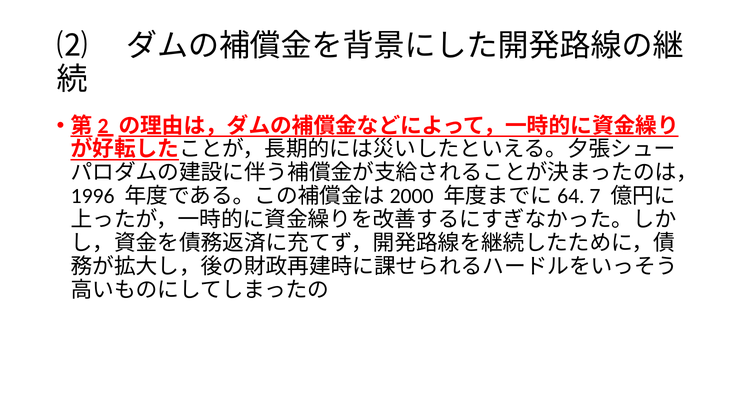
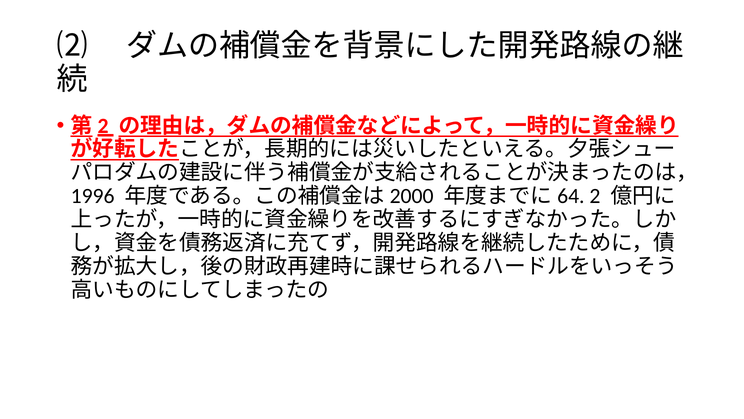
7: 7 -> 2
